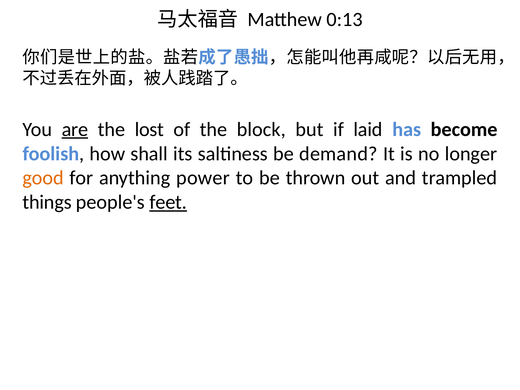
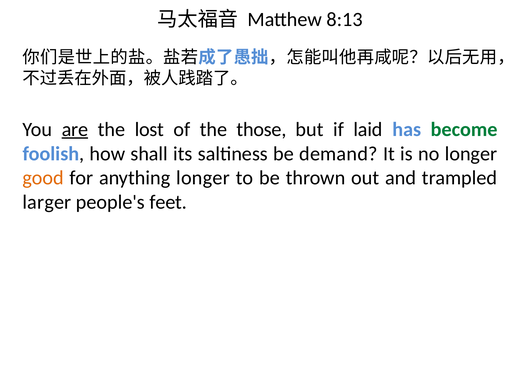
0:13: 0:13 -> 8:13
block: block -> those
become colour: black -> green
anything power: power -> longer
things: things -> larger
feet underline: present -> none
